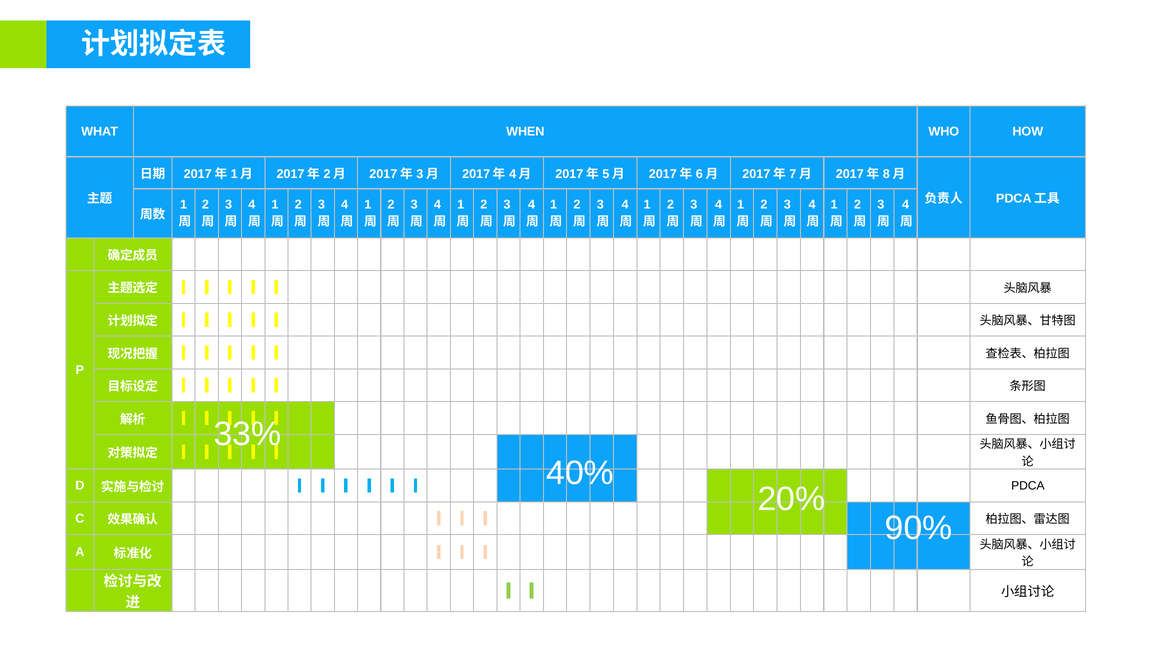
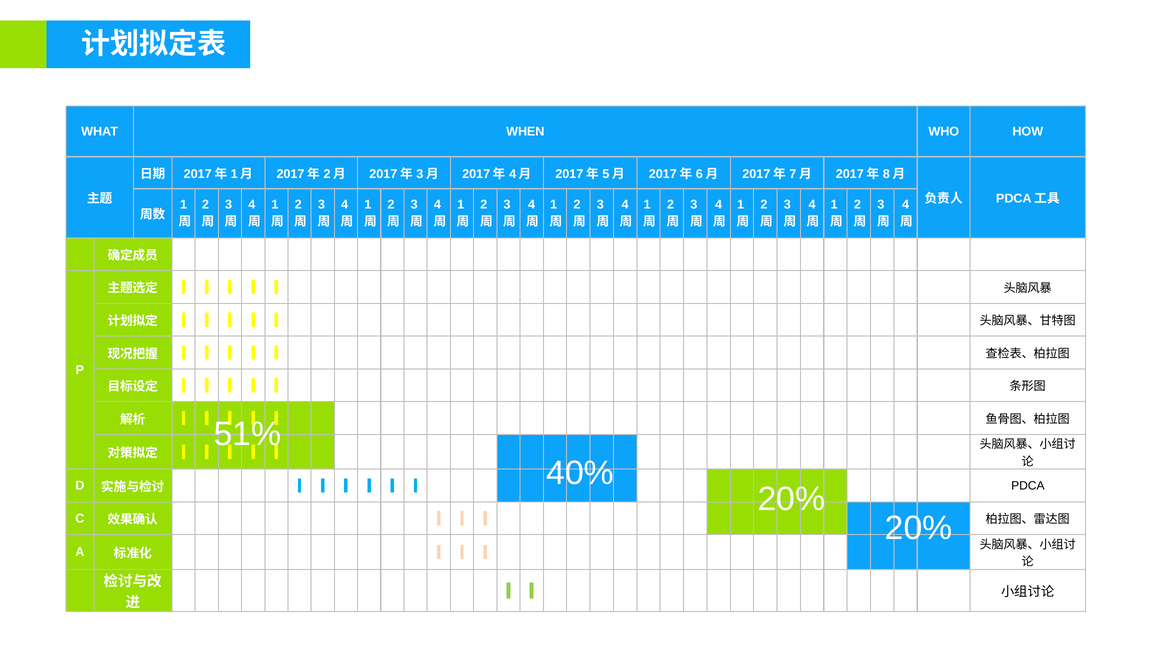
33%: 33% -> 51%
90% at (919, 528): 90% -> 20%
